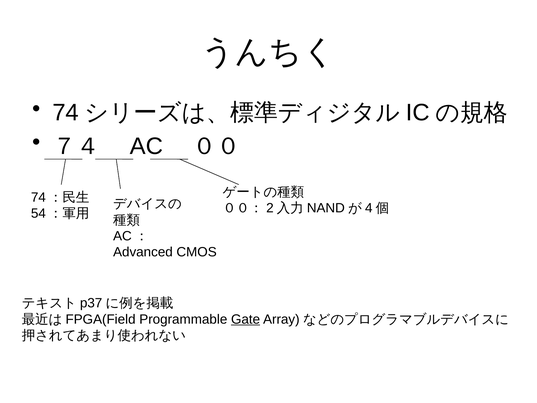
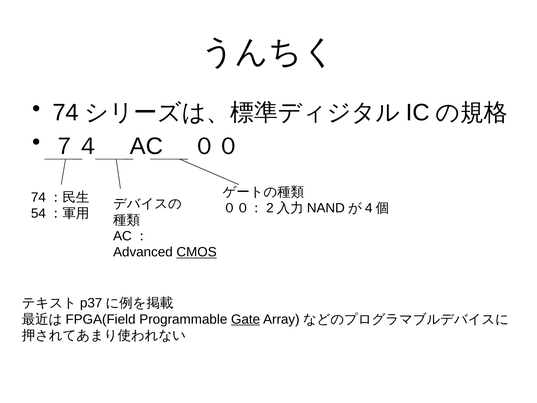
CMOS underline: none -> present
